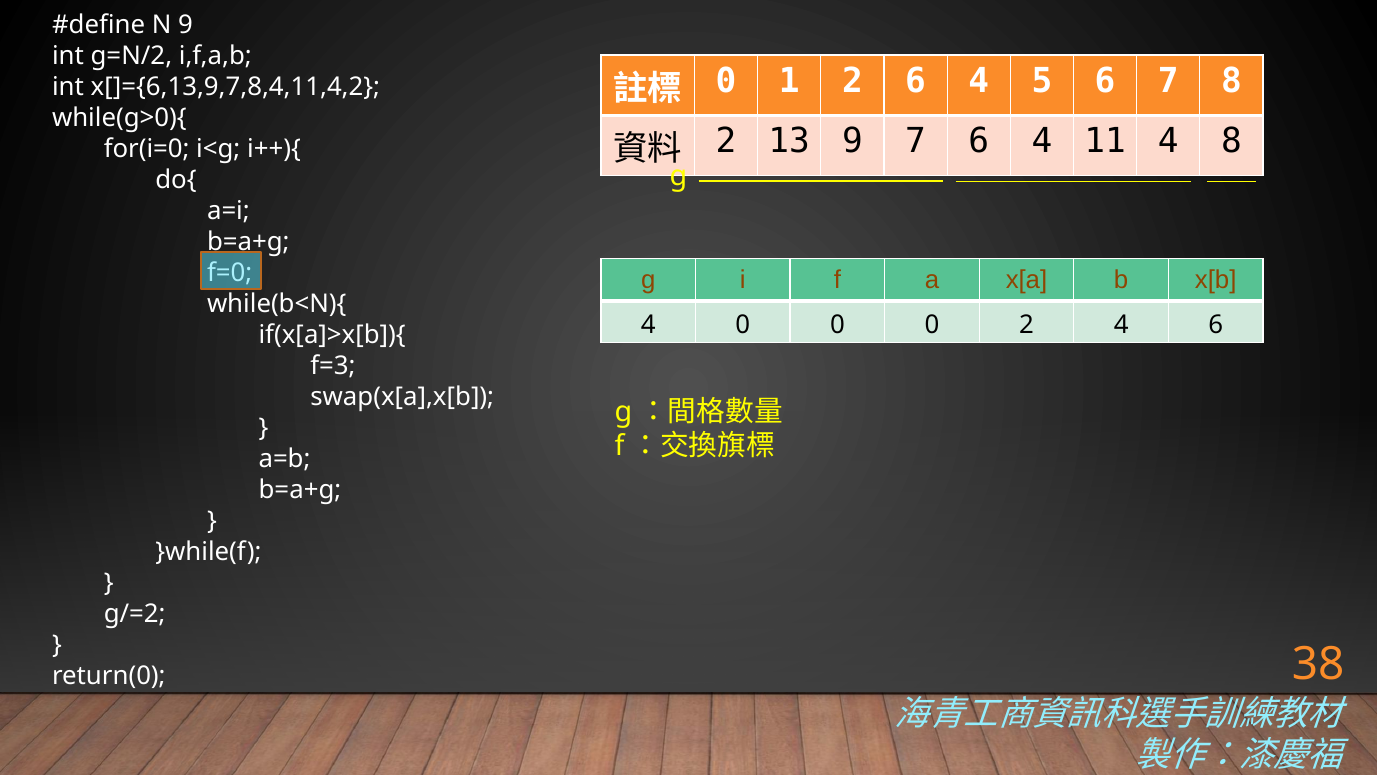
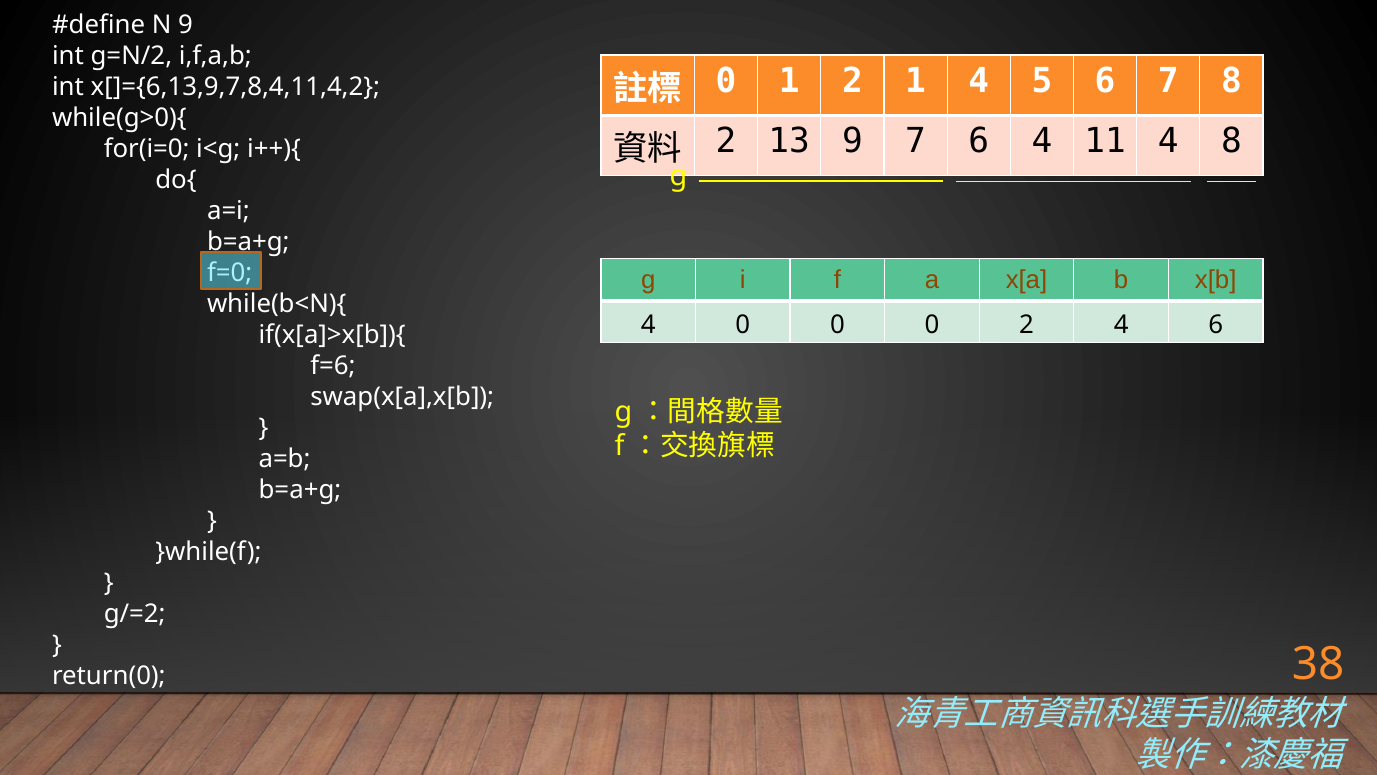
2 6: 6 -> 1
f=3: f=3 -> f=6
